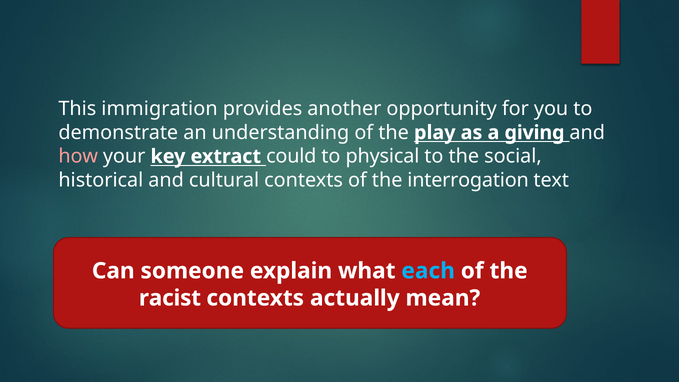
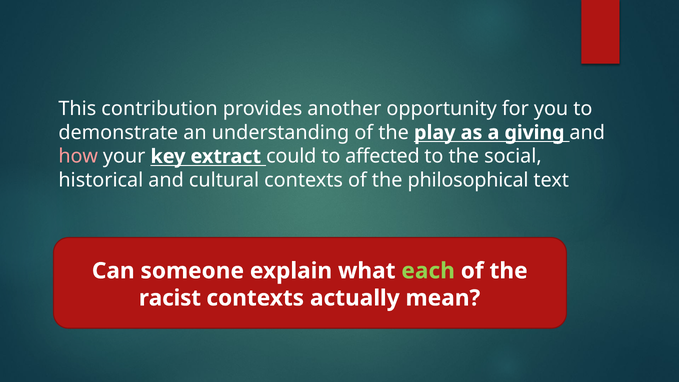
immigration: immigration -> contribution
physical: physical -> affected
interrogation: interrogation -> philosophical
each colour: light blue -> light green
